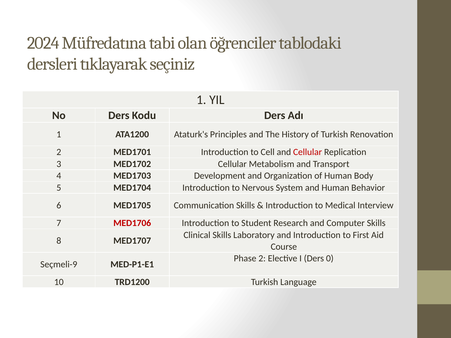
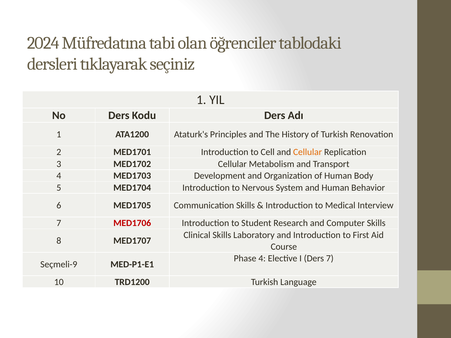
Cellular at (308, 152) colour: red -> orange
Phase 2: 2 -> 4
Ders 0: 0 -> 7
